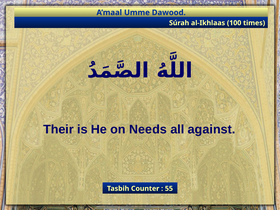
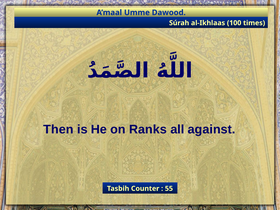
Their: Their -> Then
Needs: Needs -> Ranks
